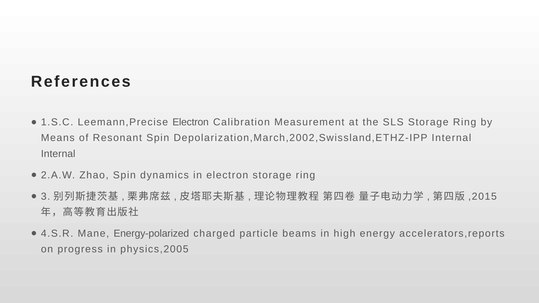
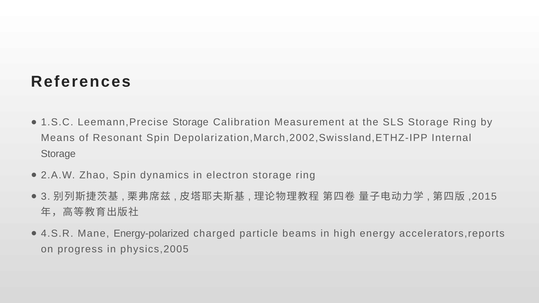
Leemann,Precise Electron: Electron -> Storage
Internal at (58, 154): Internal -> Storage
